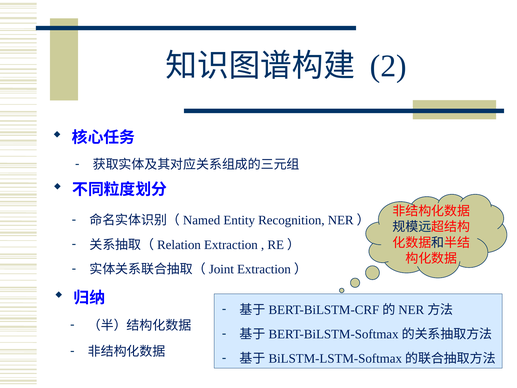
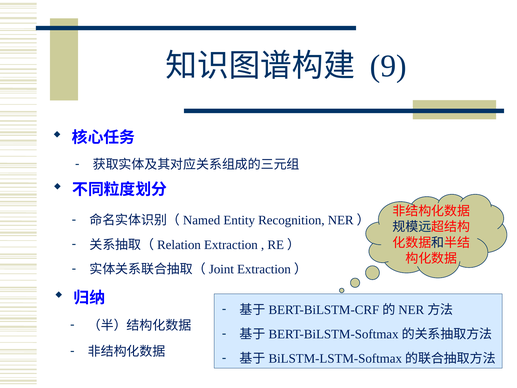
2: 2 -> 9
